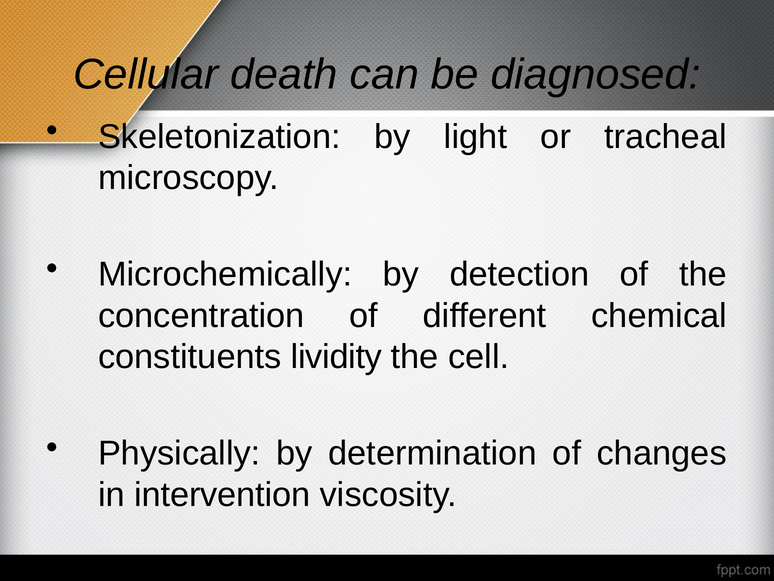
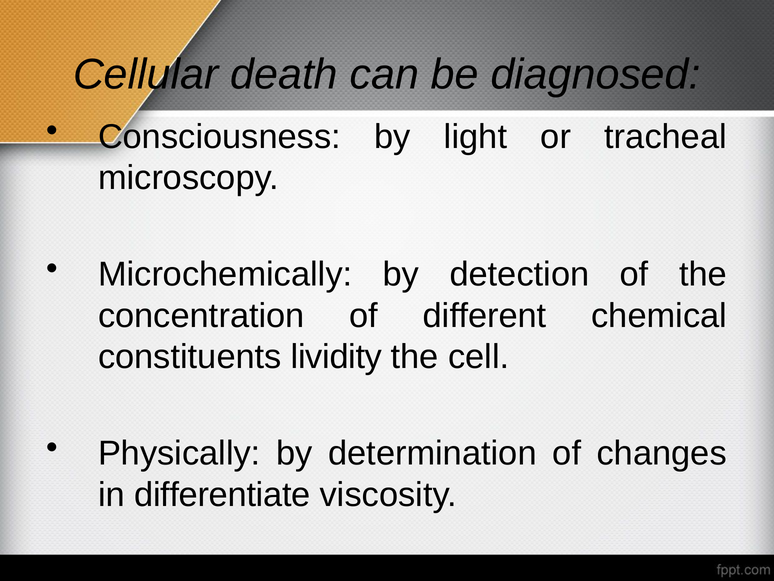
Skeletonization: Skeletonization -> Consciousness
intervention: intervention -> differentiate
